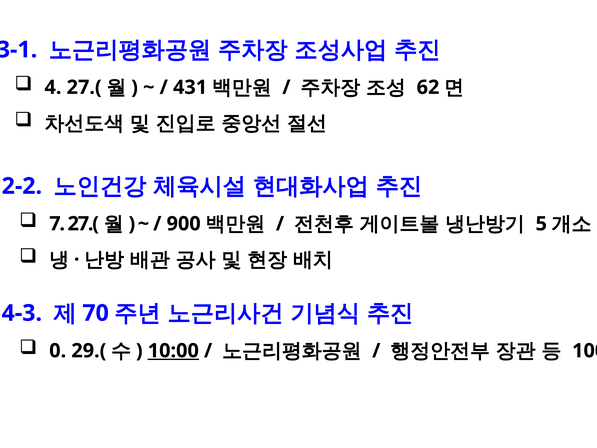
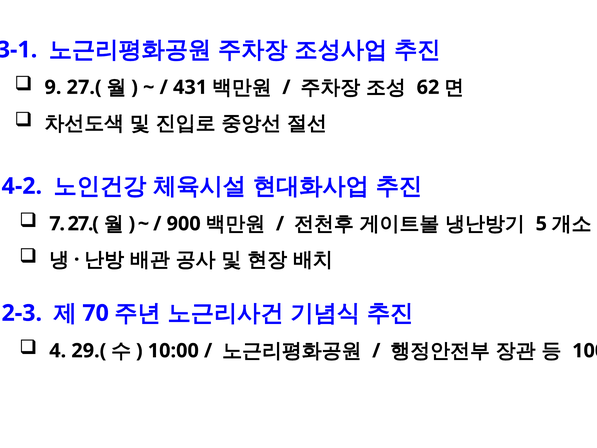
4: 4 -> 9
2-2: 2-2 -> 4-2
4-3: 4-3 -> 2-3
0: 0 -> 4
10:00 underline: present -> none
